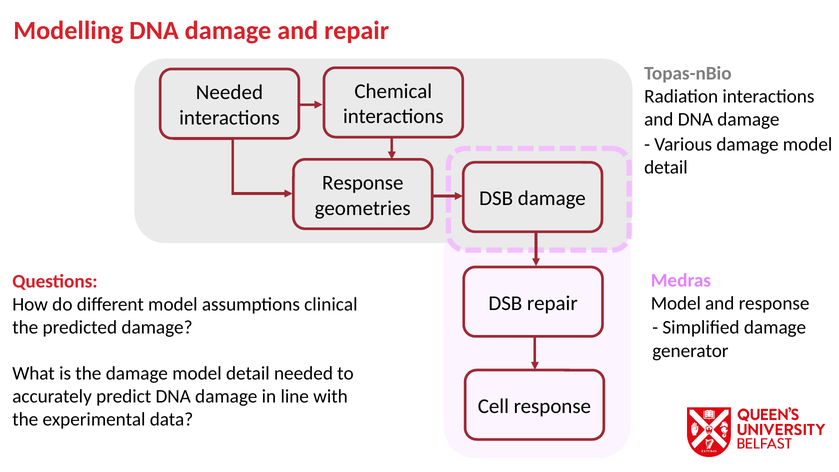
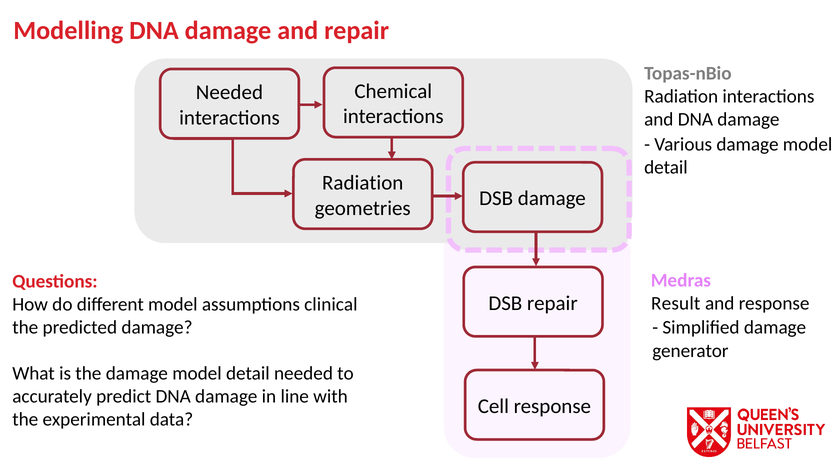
Response at (363, 183): Response -> Radiation
Model at (676, 303): Model -> Result
